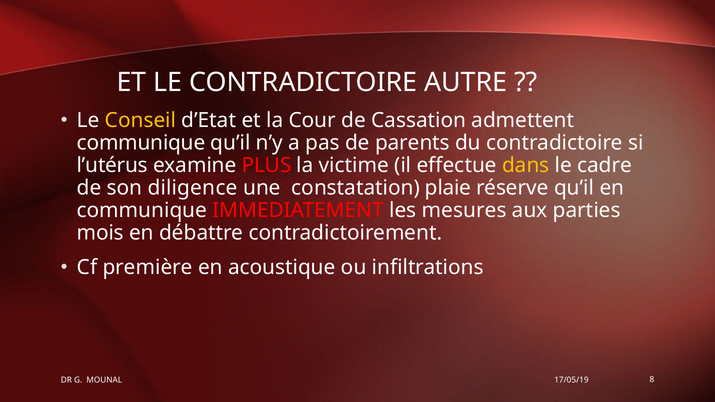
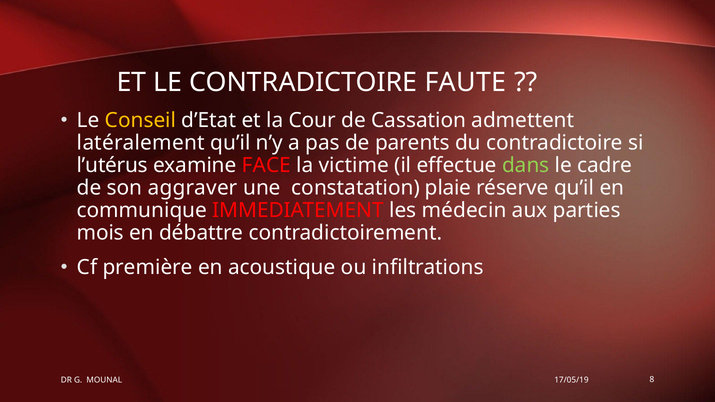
AUTRE: AUTRE -> FAUTE
communique at (141, 143): communique -> latéralement
PLUS: PLUS -> FACE
dans colour: yellow -> light green
diligence: diligence -> aggraver
mesures: mesures -> médecin
